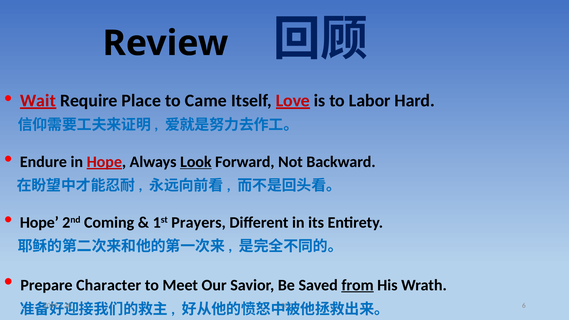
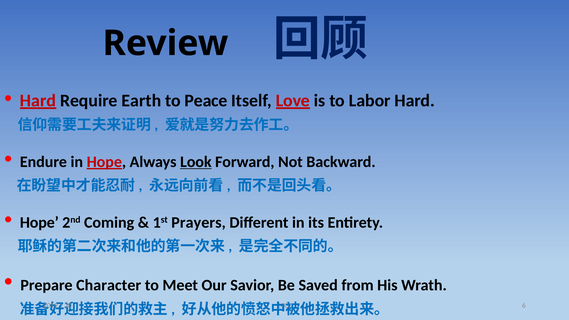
Wait at (38, 101): Wait -> Hard
Place: Place -> Earth
Came: Came -> Peace
from underline: present -> none
